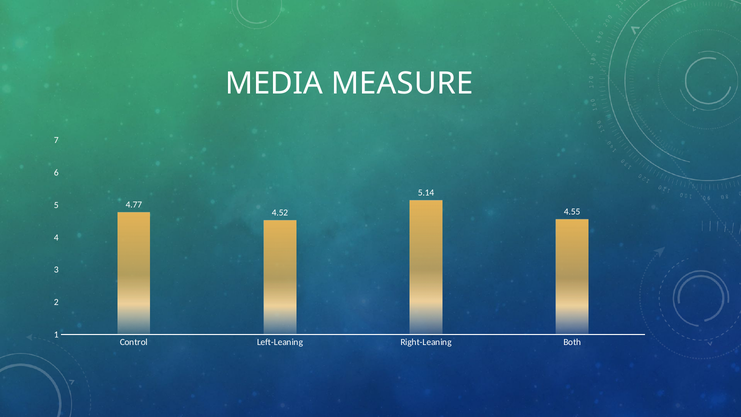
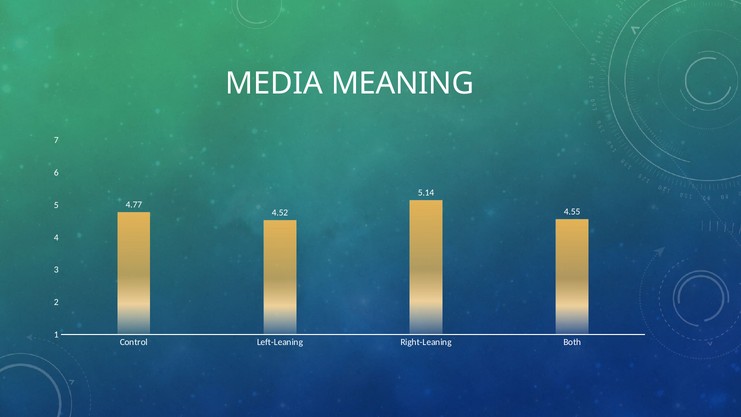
MEASURE: MEASURE -> MEANING
